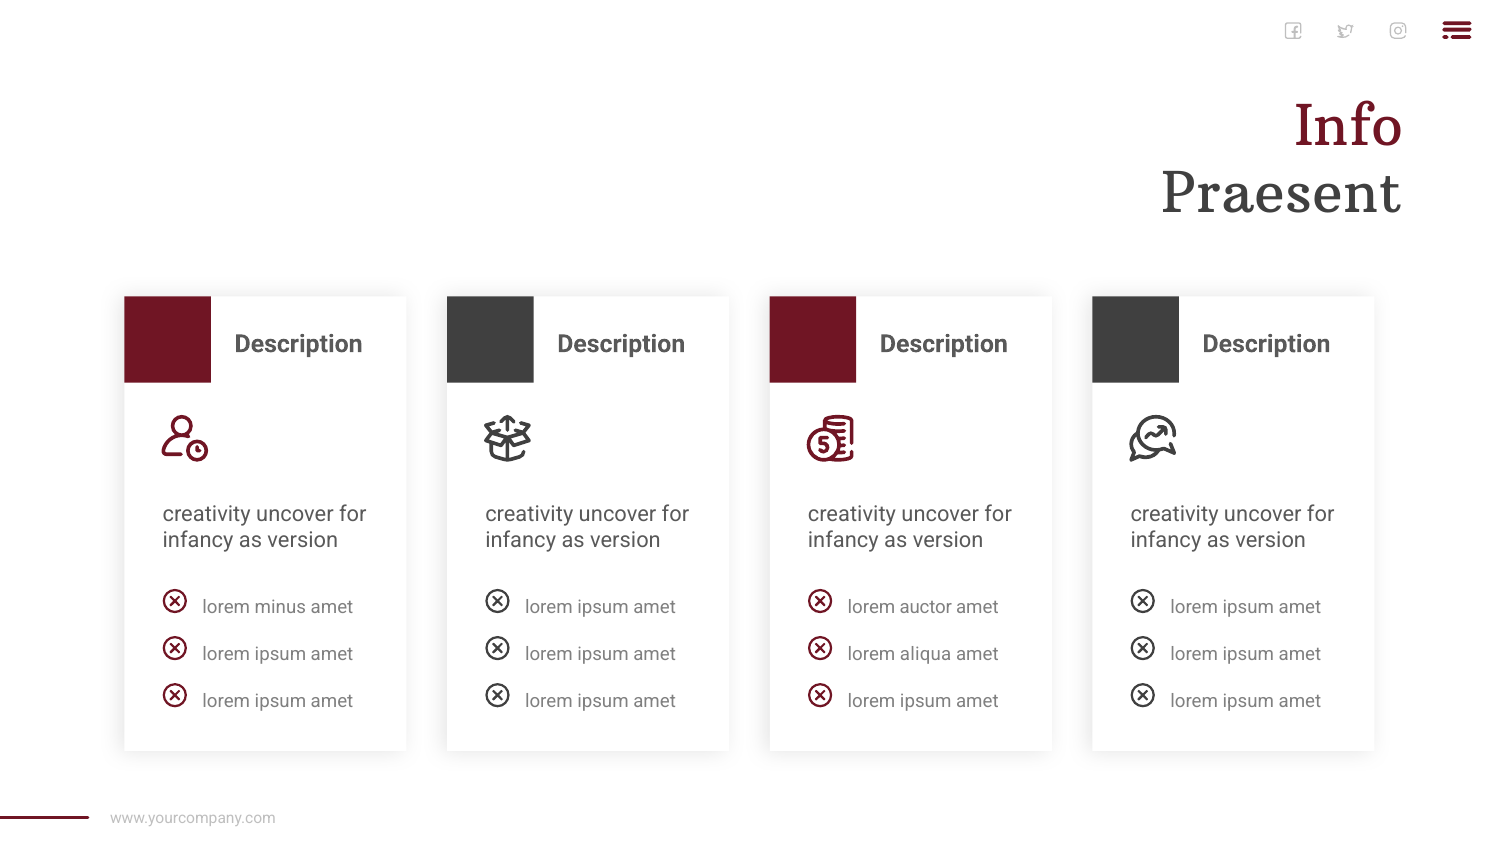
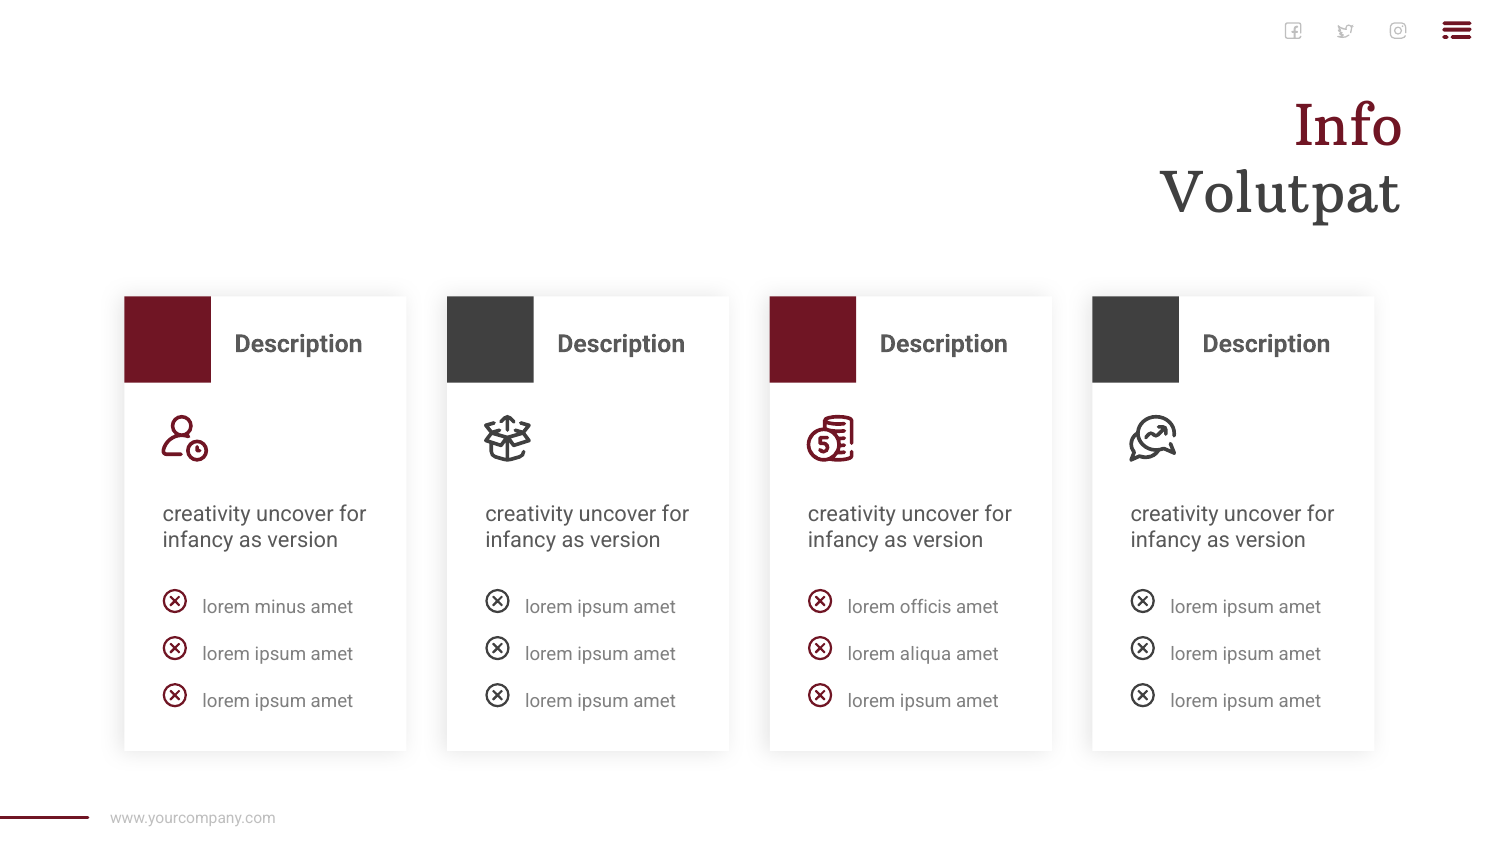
Praesent: Praesent -> Volutpat
auctor: auctor -> officis
